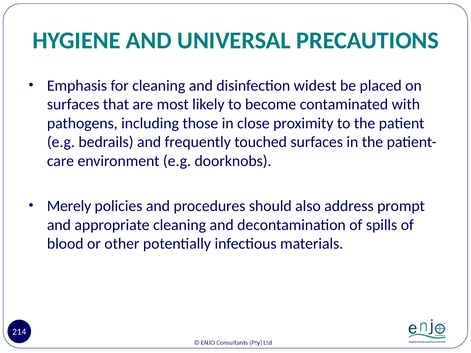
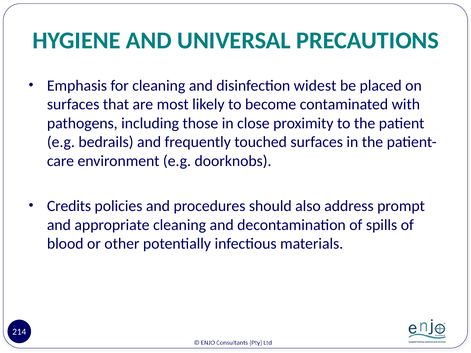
Merely: Merely -> Credits
